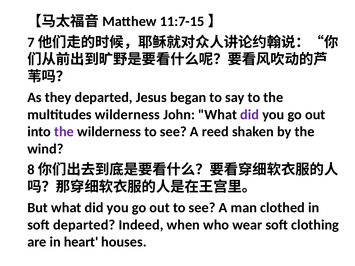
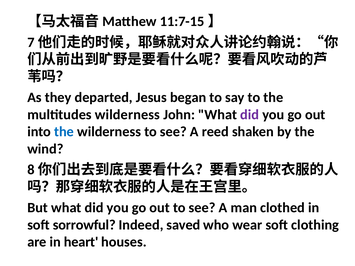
the at (64, 132) colour: purple -> blue
soft departed: departed -> sorrowful
when: when -> saved
